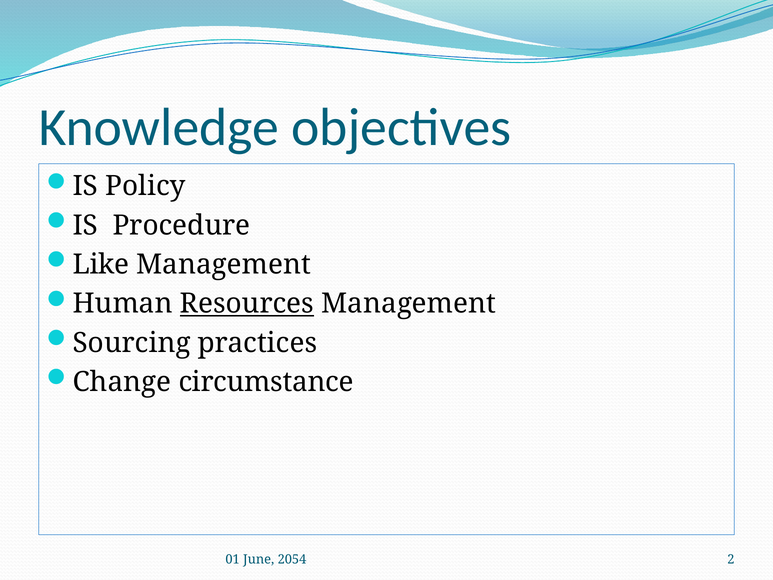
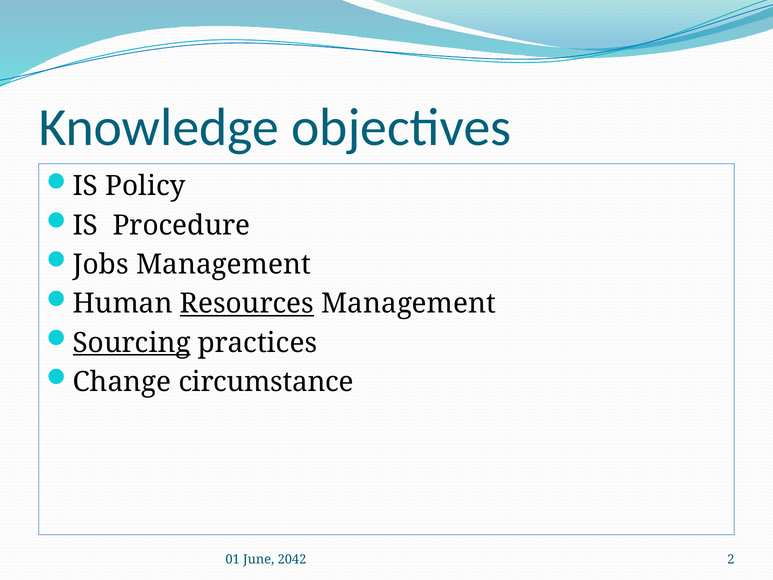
Like: Like -> Jobs
Sourcing underline: none -> present
2054: 2054 -> 2042
